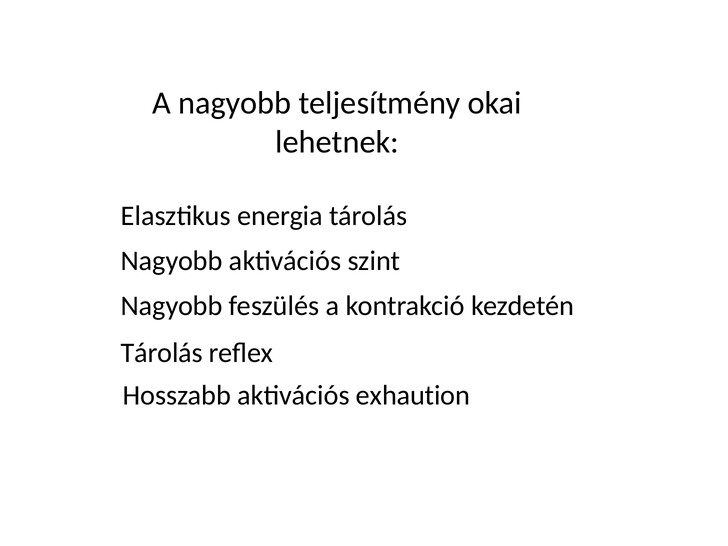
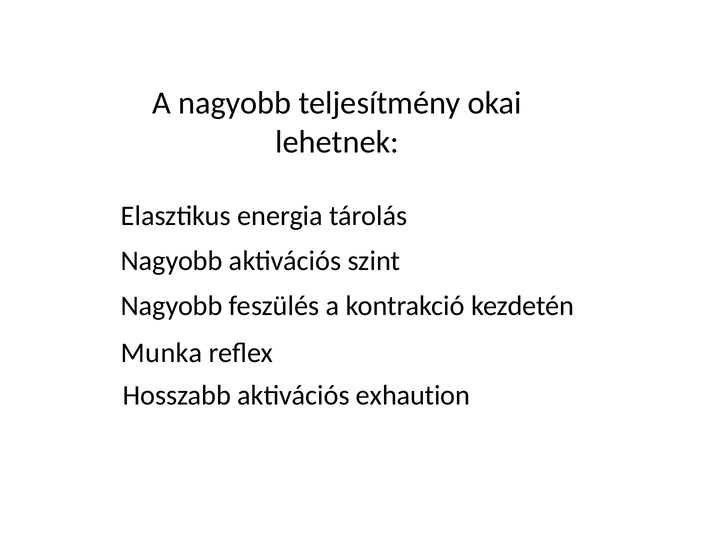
Tárolás at (162, 353): Tárolás -> Munka
